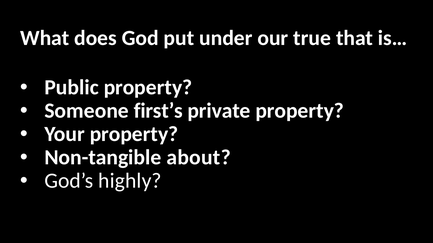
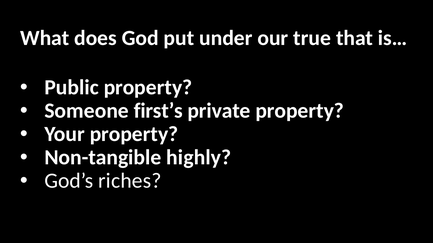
about: about -> highly
highly: highly -> riches
